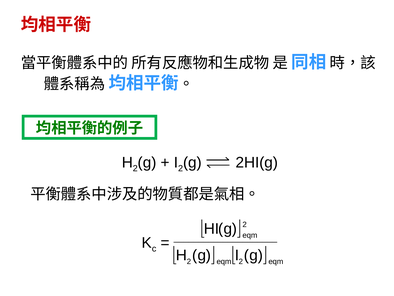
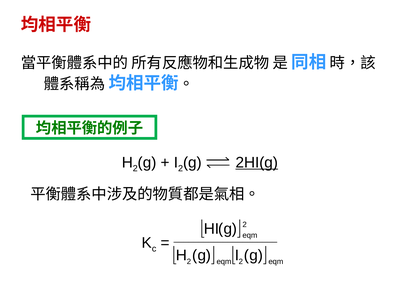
2HI(g underline: none -> present
